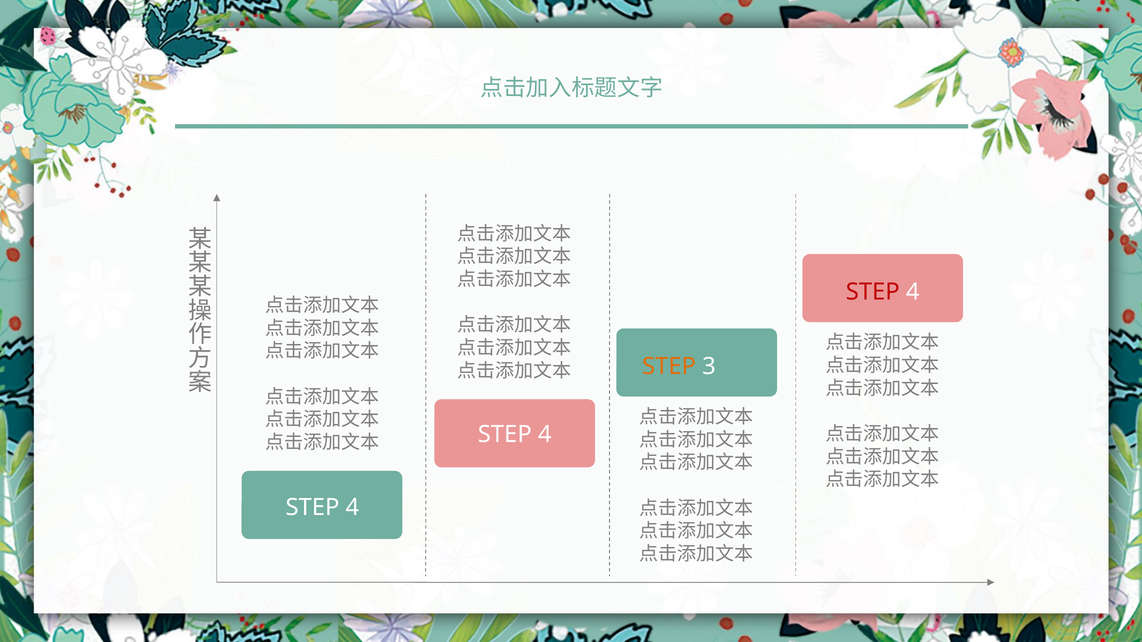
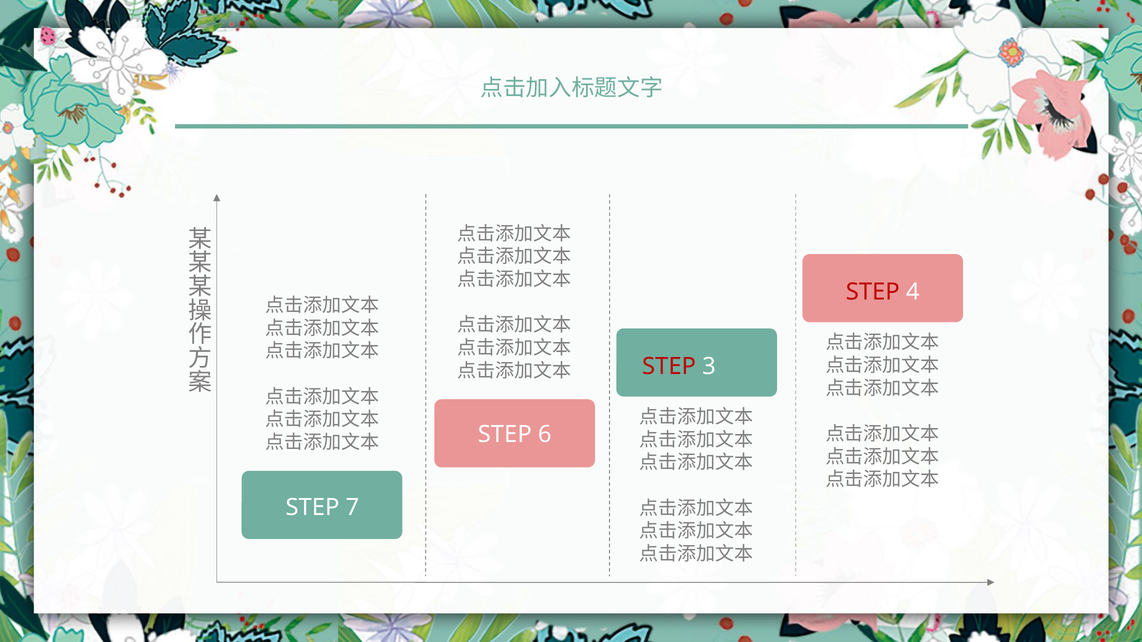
STEP at (669, 367) colour: orange -> red
4 at (545, 435): 4 -> 6
4 at (352, 508): 4 -> 7
